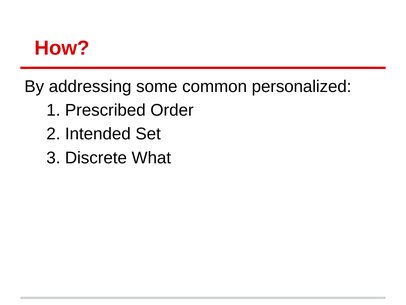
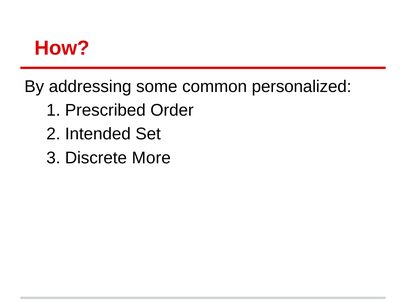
What: What -> More
